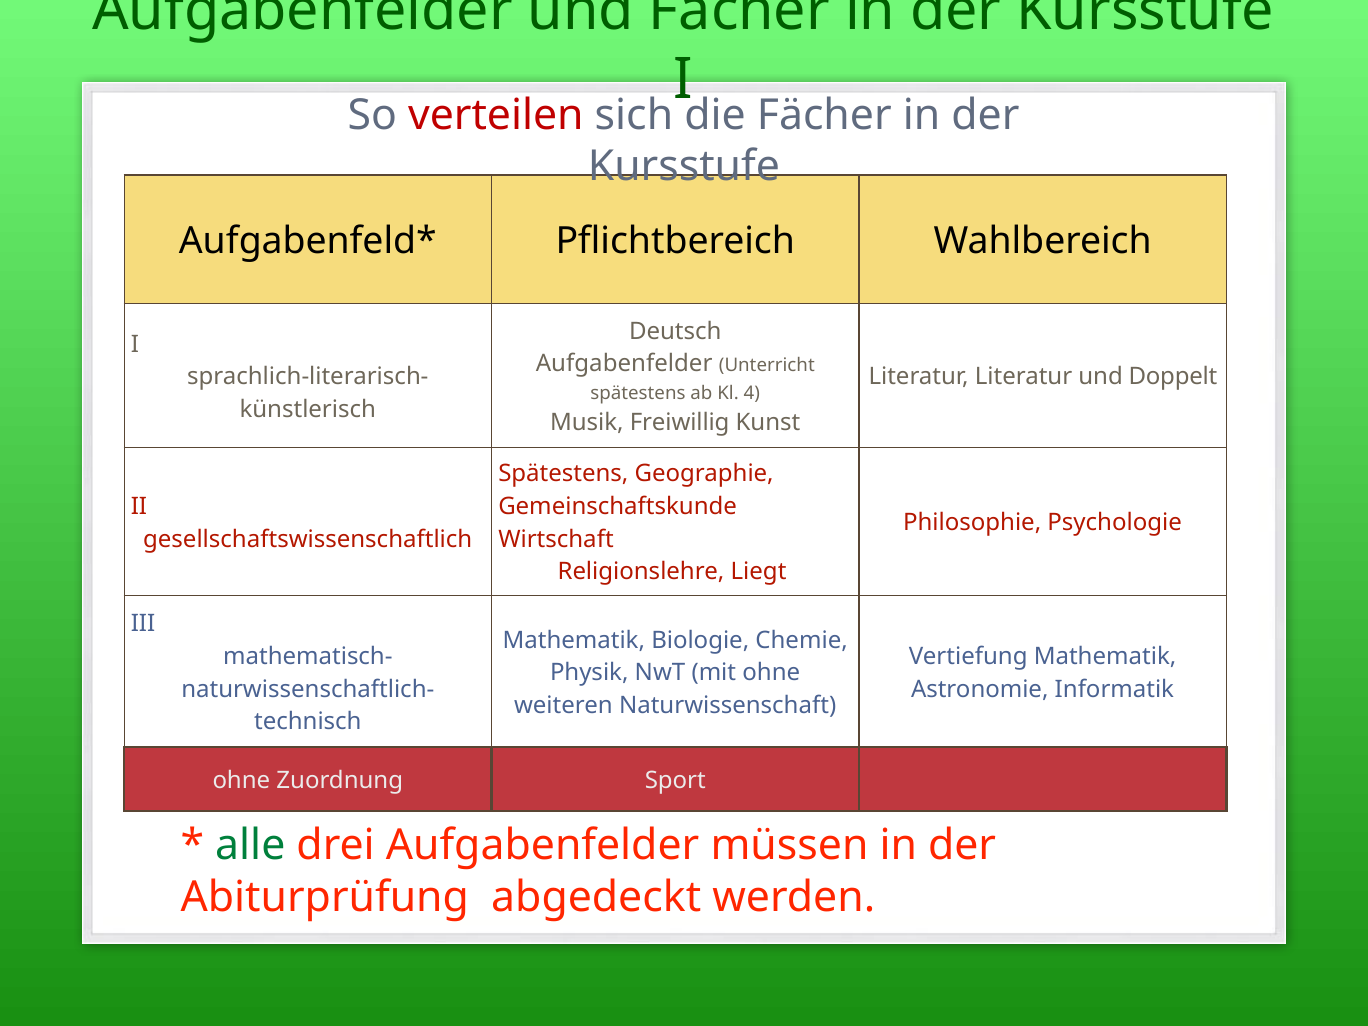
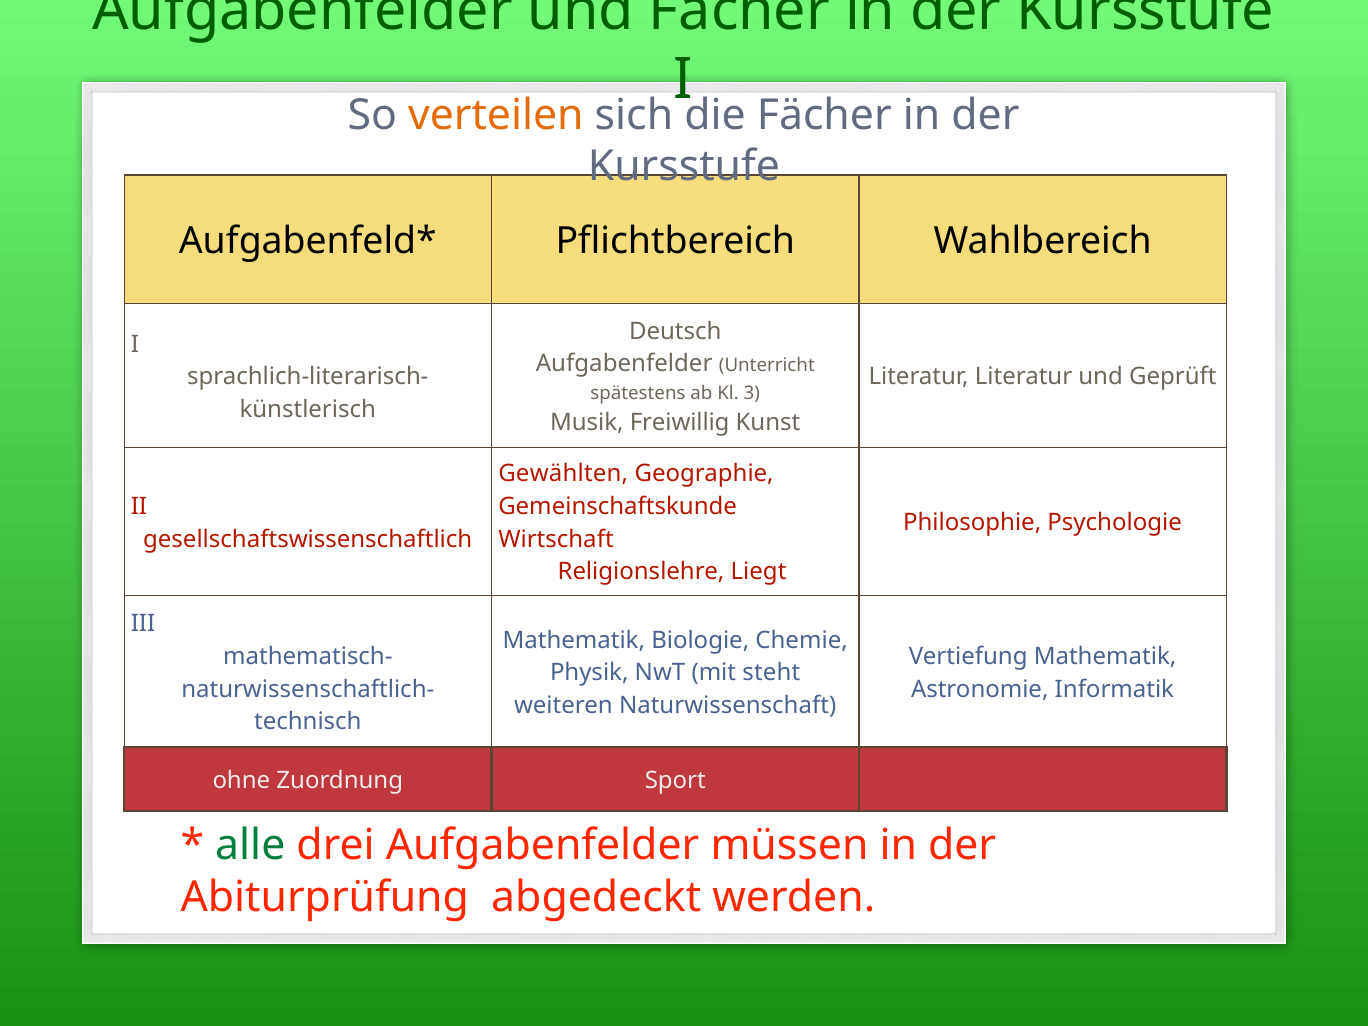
verteilen colour: red -> orange
Doppelt: Doppelt -> Geprüft
4: 4 -> 3
Spätestens at (563, 474): Spätestens -> Gewählten
mit ohne: ohne -> steht
